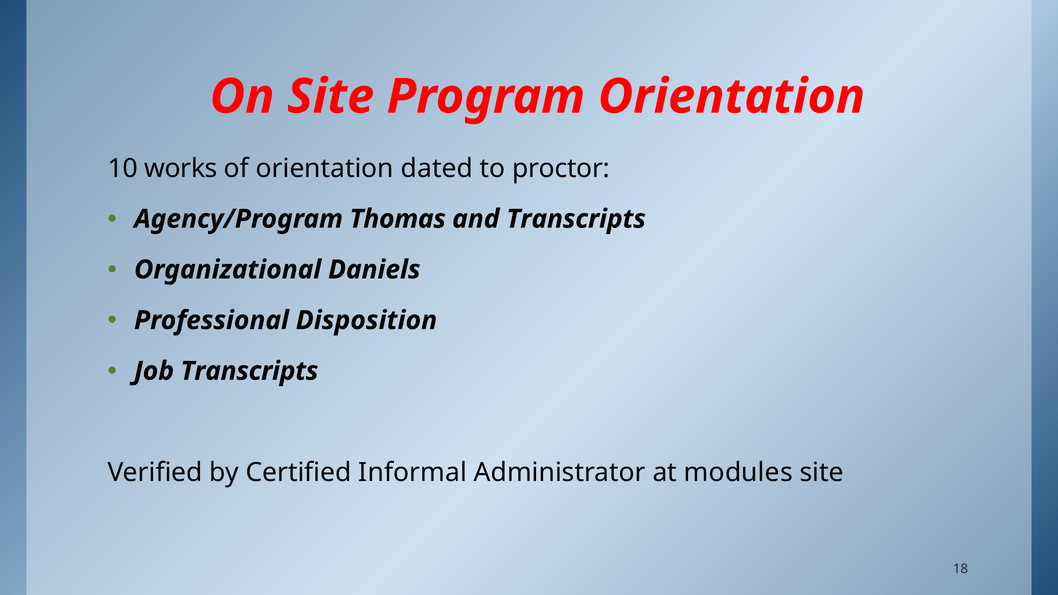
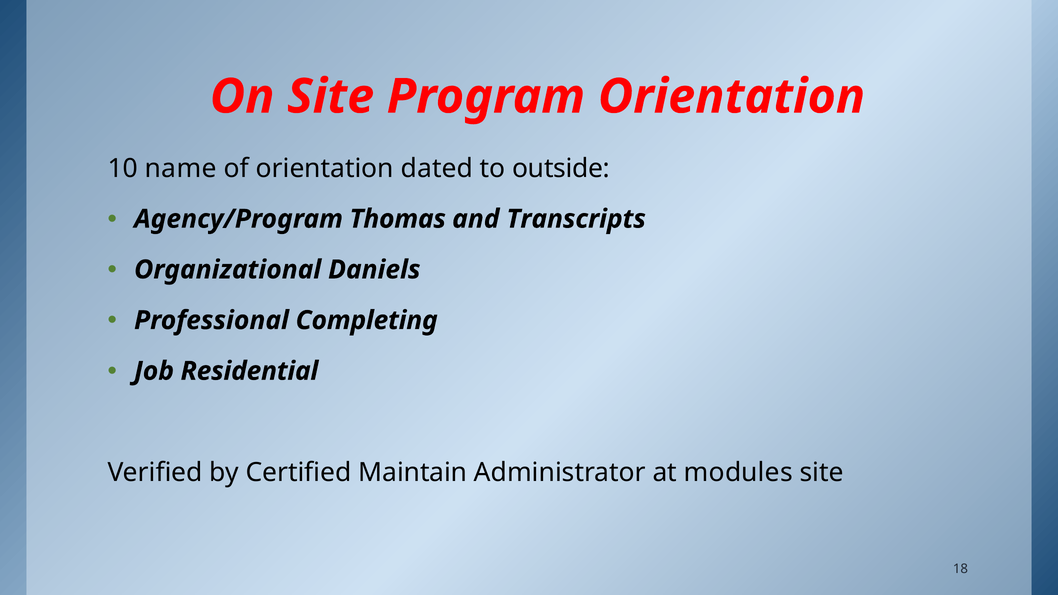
works: works -> name
proctor: proctor -> outside
Disposition: Disposition -> Completing
Job Transcripts: Transcripts -> Residential
Informal: Informal -> Maintain
